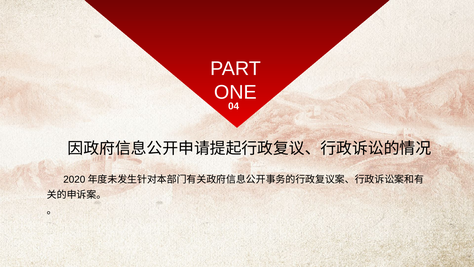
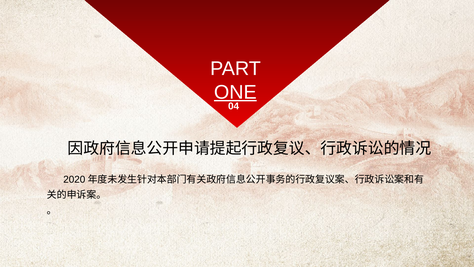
ONE underline: none -> present
